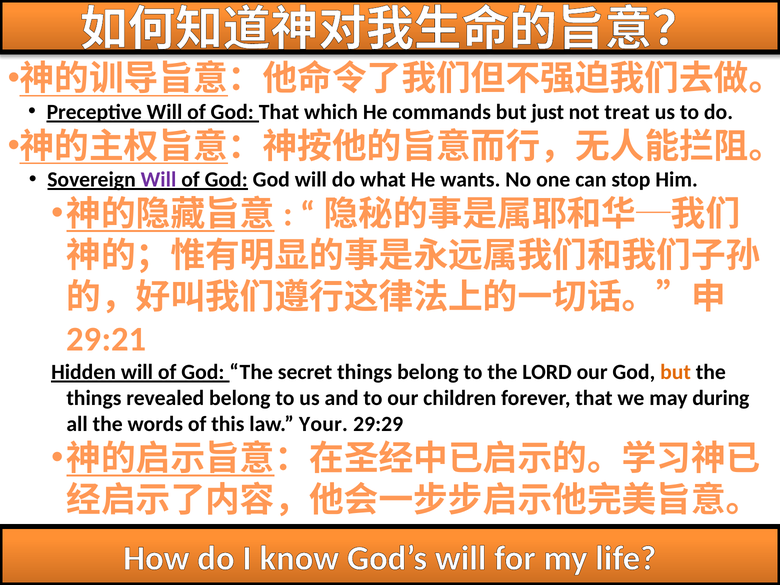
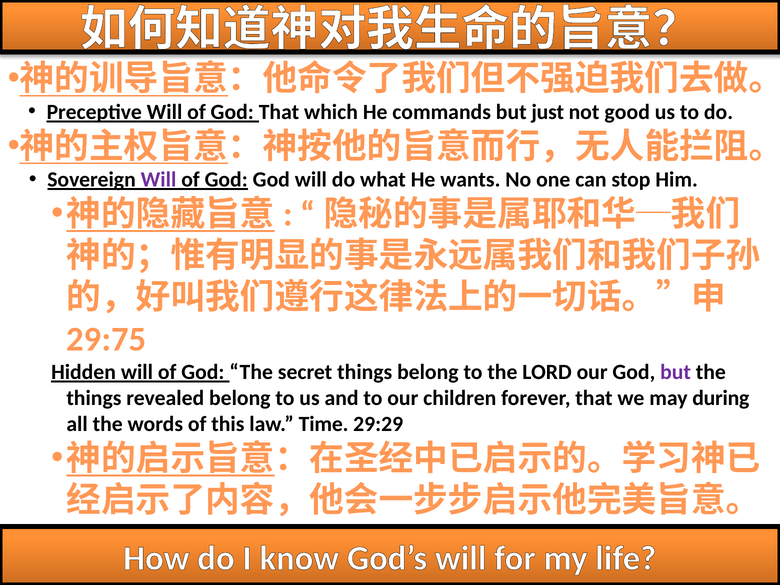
treat: treat -> good
29:21: 29:21 -> 29:75
but at (676, 372) colour: orange -> purple
law Your: Your -> Time
